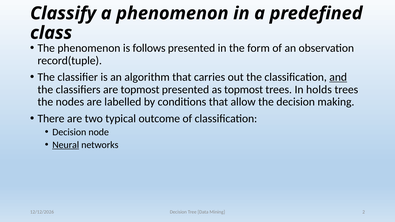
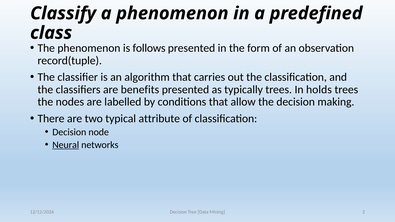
and underline: present -> none
are topmost: topmost -> benefits
as topmost: topmost -> typically
outcome: outcome -> attribute
